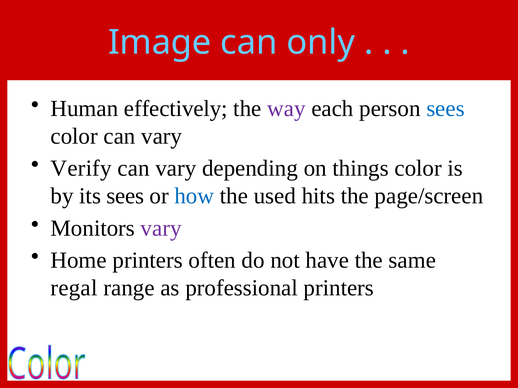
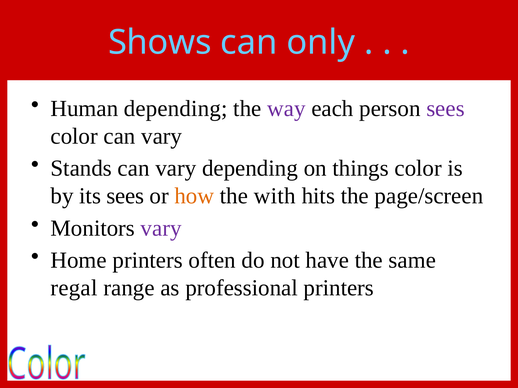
Image: Image -> Shows
Human effectively: effectively -> depending
sees at (446, 109) colour: blue -> purple
Verify: Verify -> Stands
how colour: blue -> orange
used: used -> with
